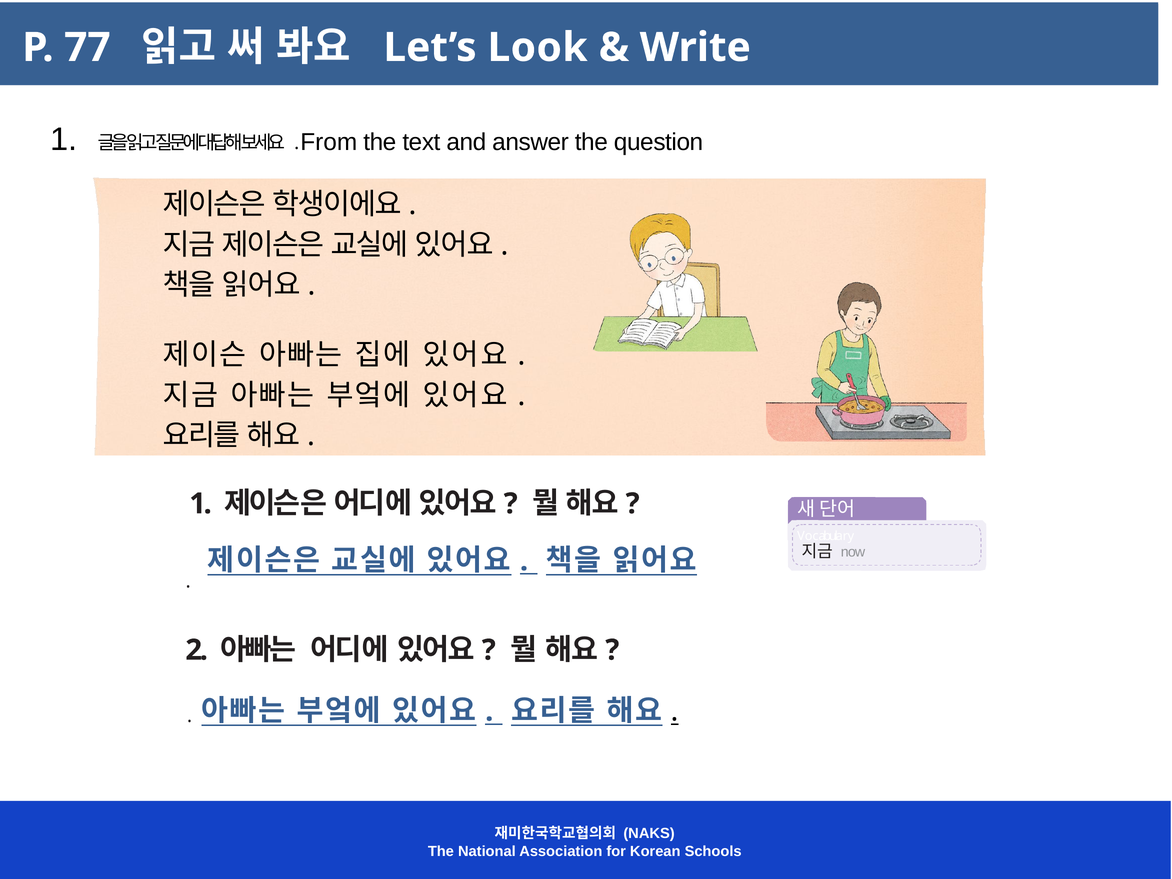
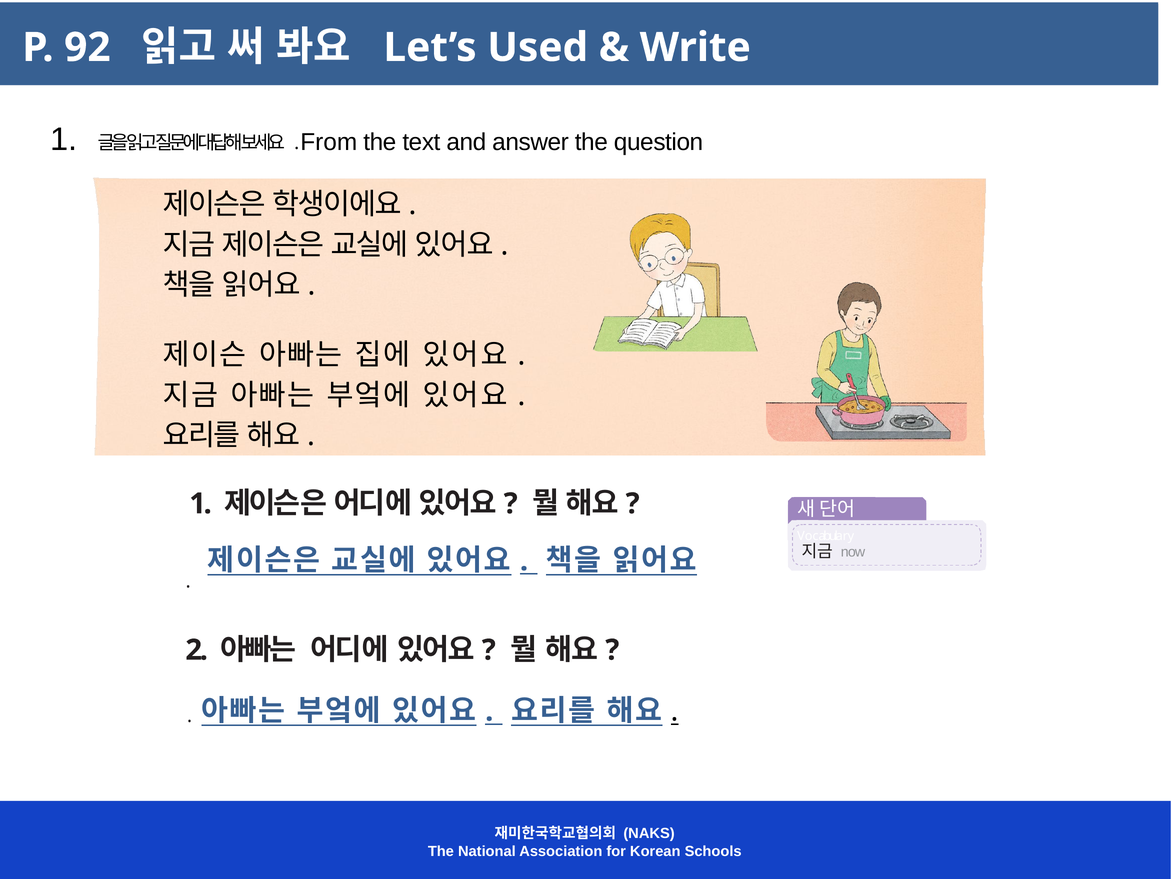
77: 77 -> 92
Look: Look -> Used
